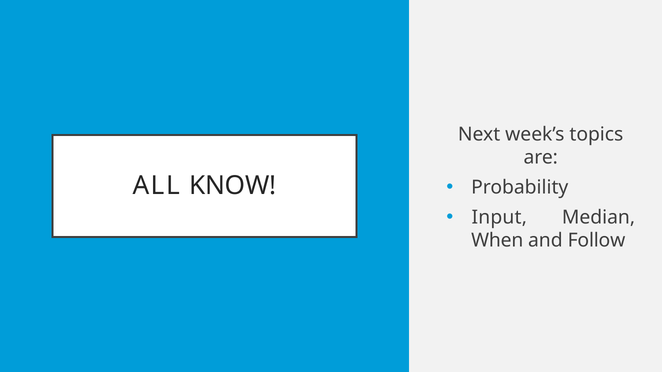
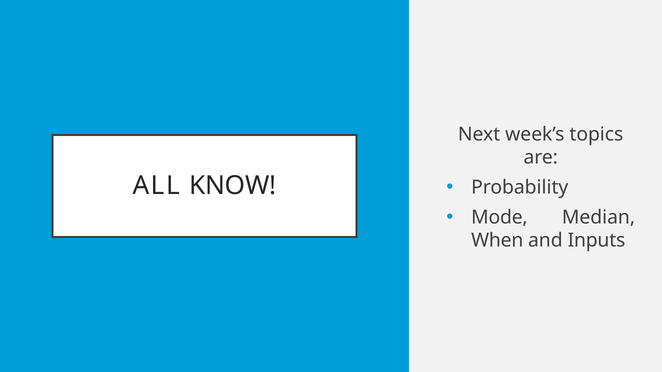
Input: Input -> Mode
Follow: Follow -> Inputs
